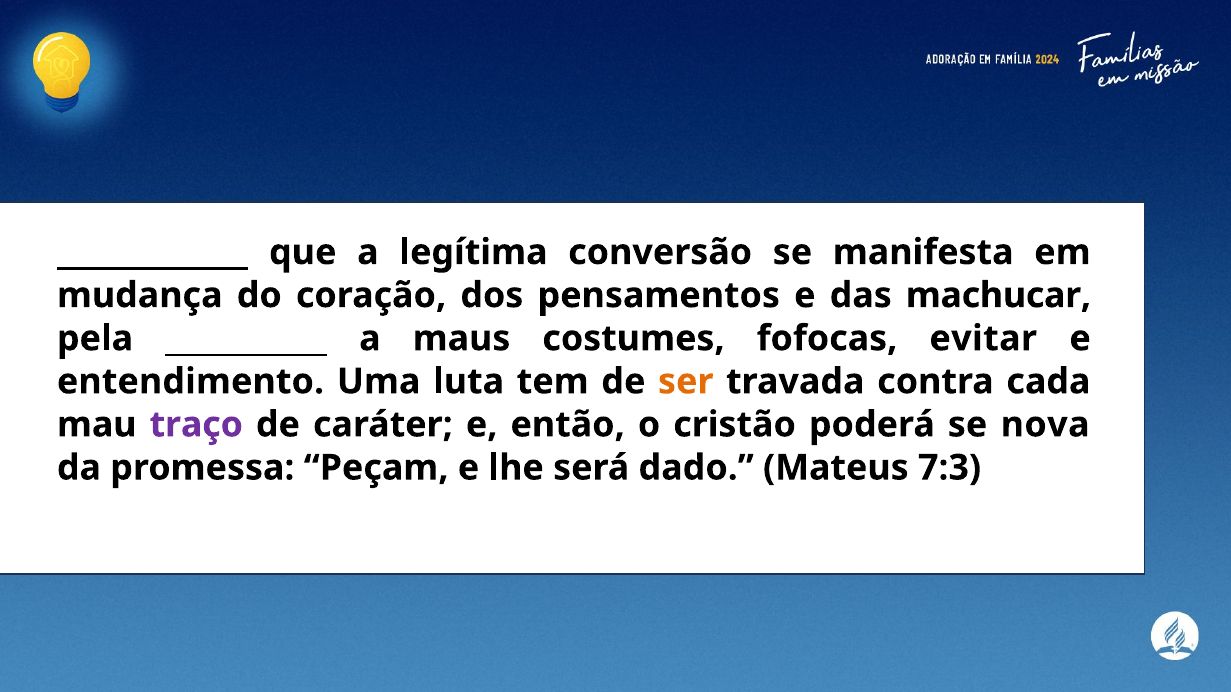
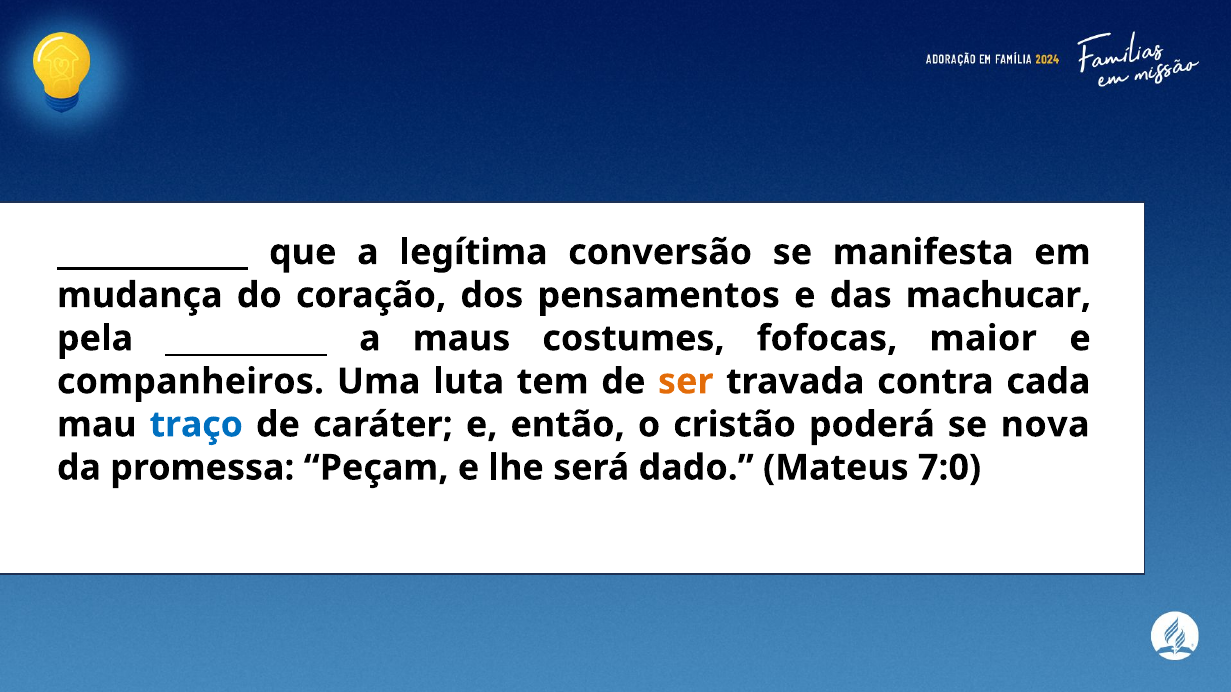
evitar: evitar -> maior
entendimento: entendimento -> companheiros
traço colour: purple -> blue
7:3: 7:3 -> 7:0
